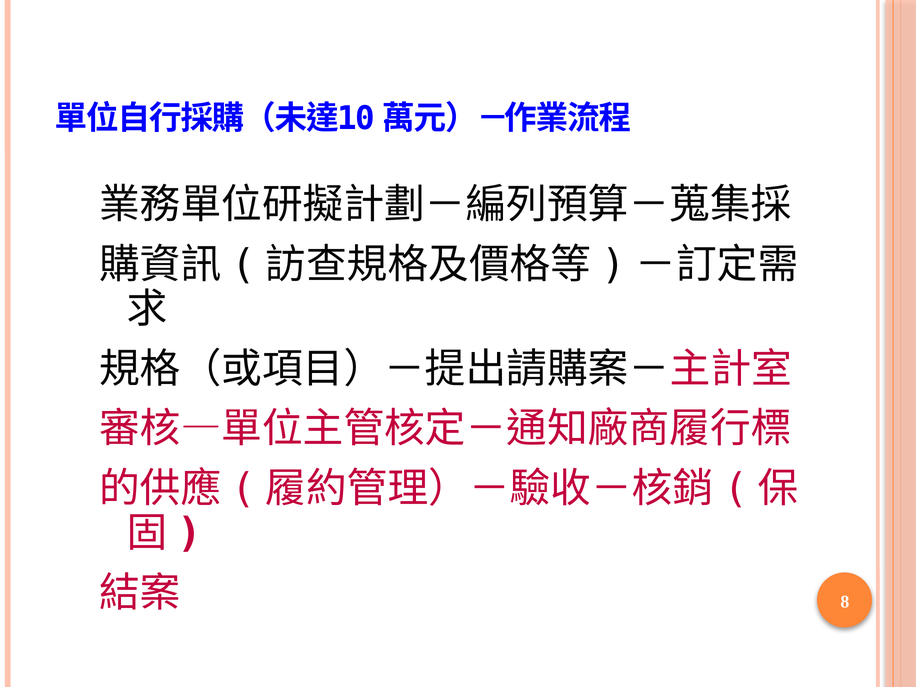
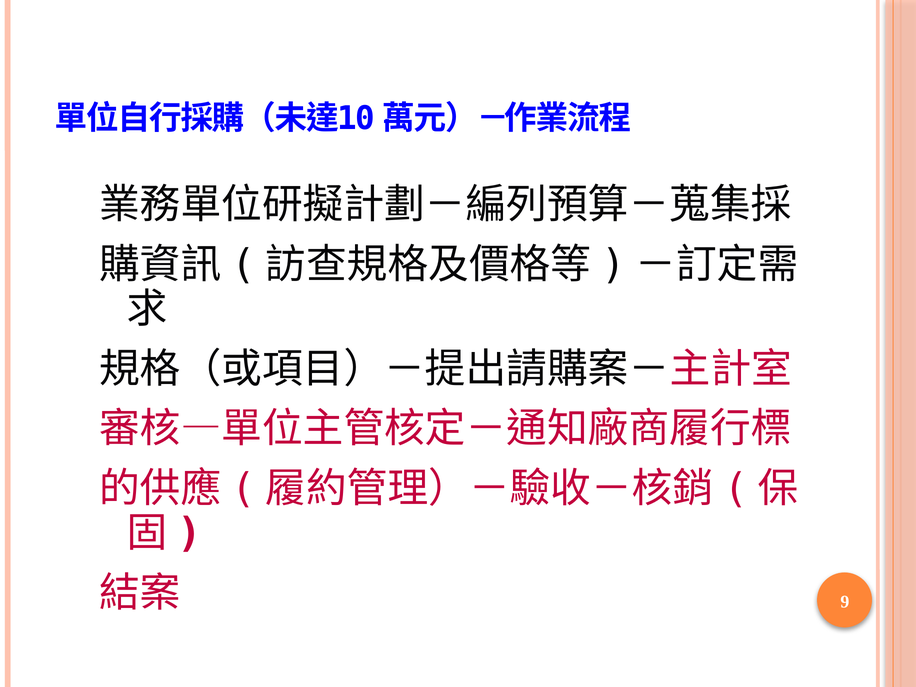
8: 8 -> 9
